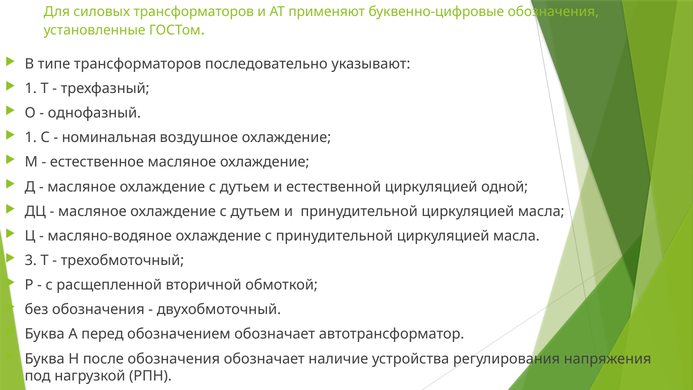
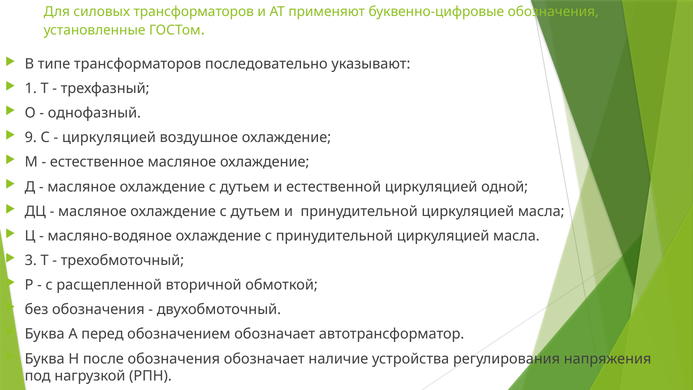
1 at (31, 138): 1 -> 9
номинальная at (109, 138): номинальная -> циркуляцией
